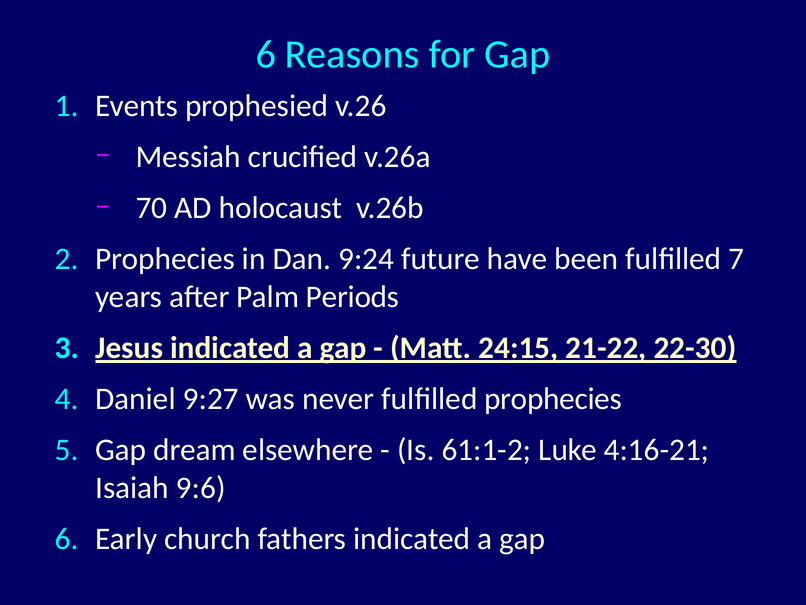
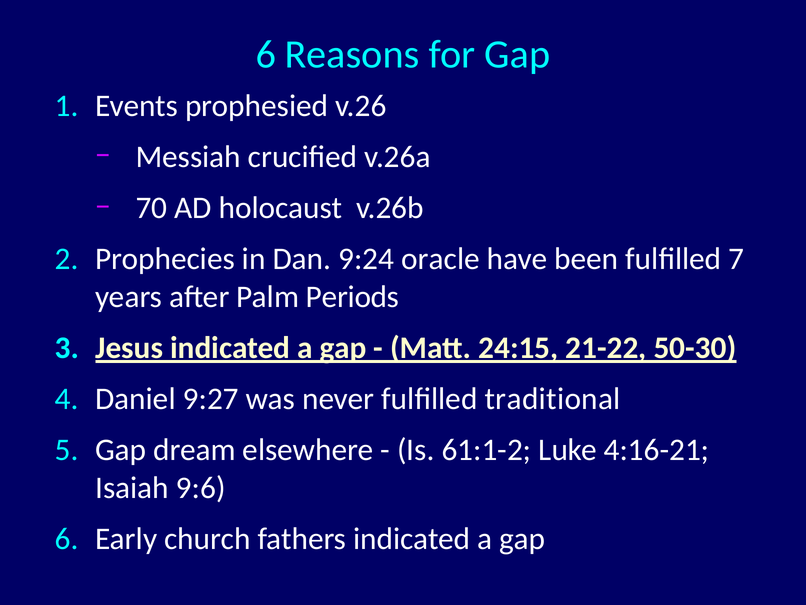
future: future -> oracle
22-30: 22-30 -> 50-30
fulfilled prophecies: prophecies -> traditional
